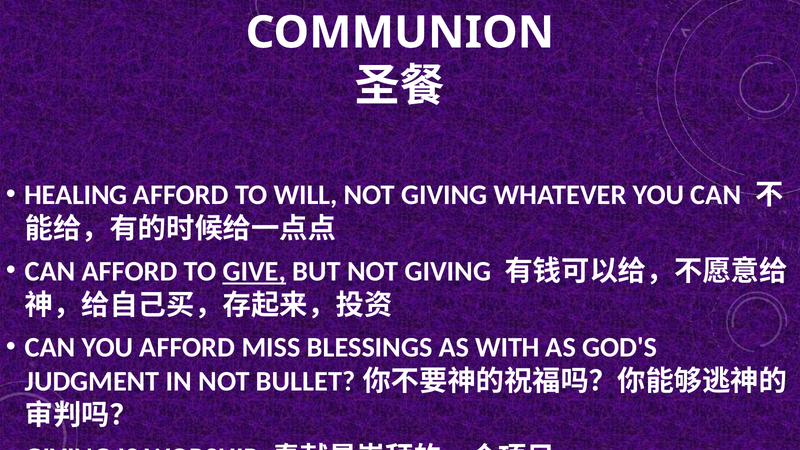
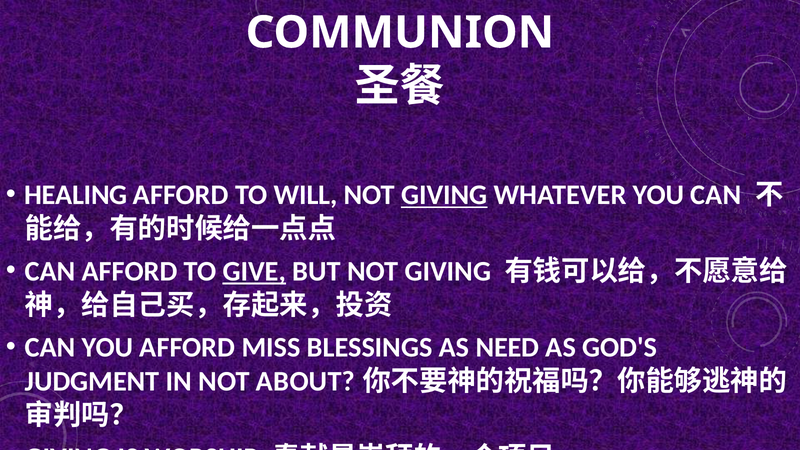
GIVING at (444, 195) underline: none -> present
WITH: WITH -> NEED
BULLET: BULLET -> ABOUT
